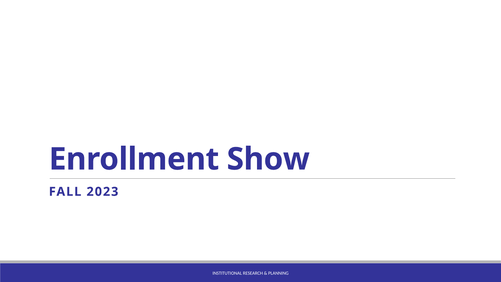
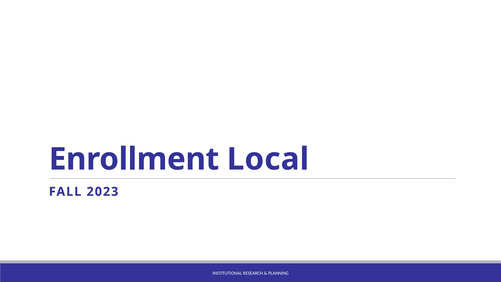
Show: Show -> Local
